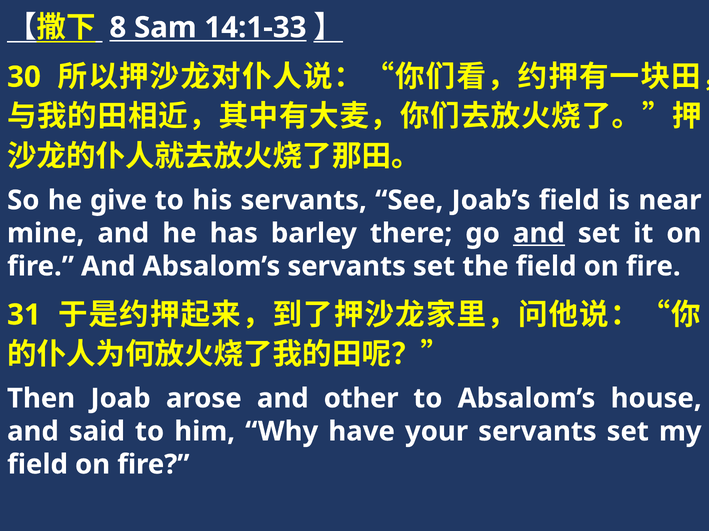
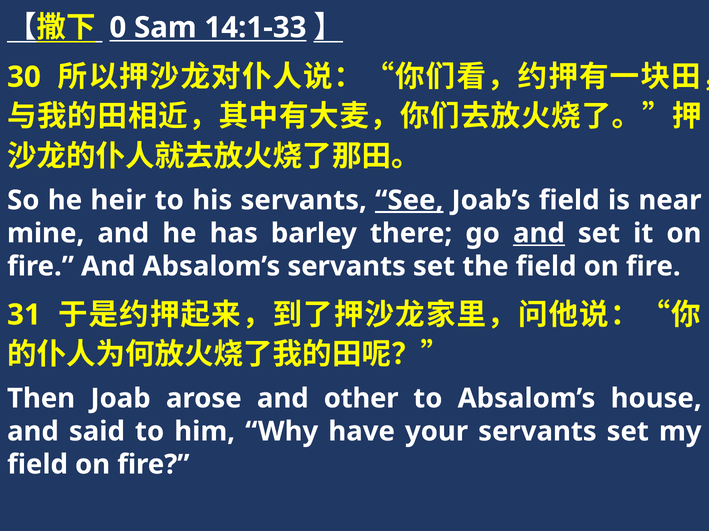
8: 8 -> 0
give: give -> heir
See underline: none -> present
